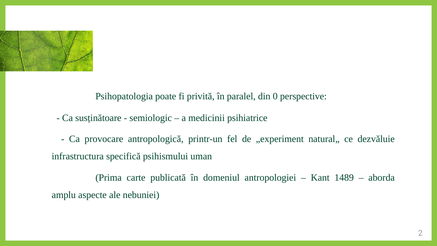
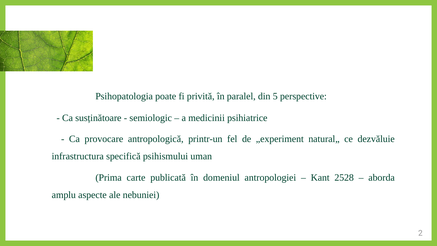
0: 0 -> 5
1489: 1489 -> 2528
